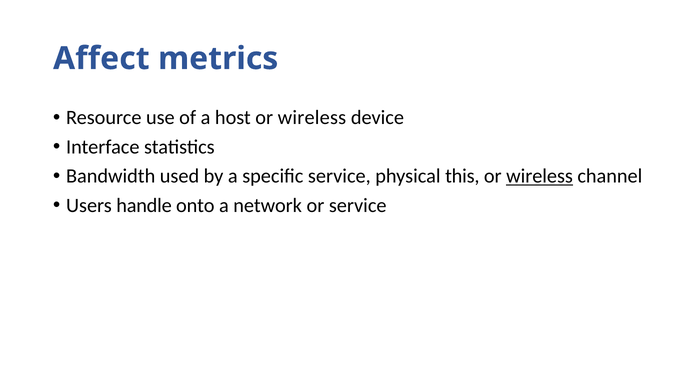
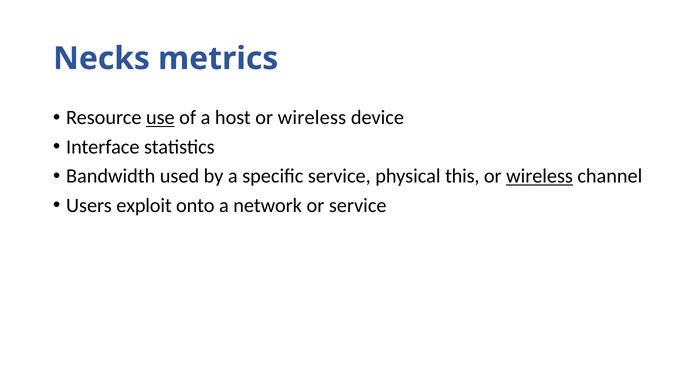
Affect: Affect -> Necks
use underline: none -> present
handle: handle -> exploit
